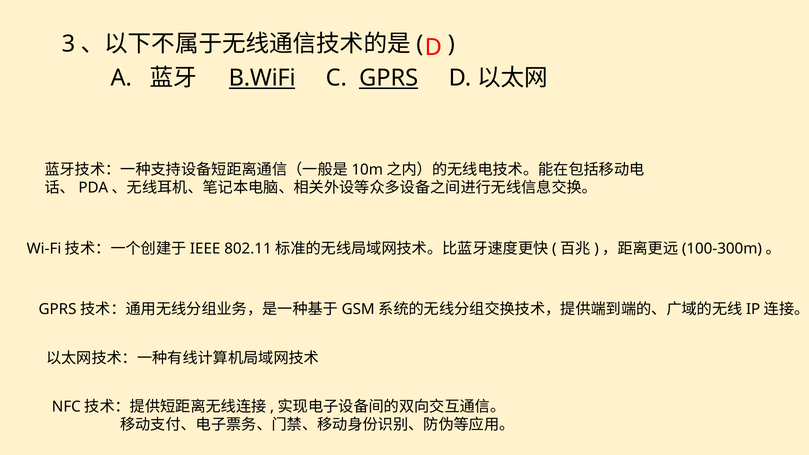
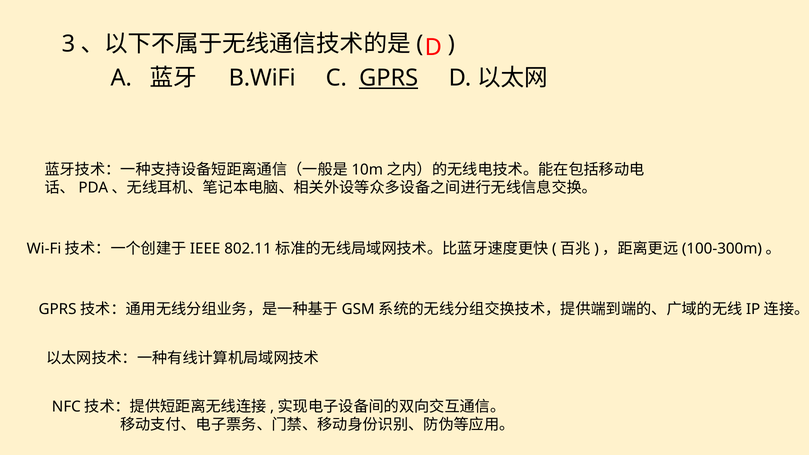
B.WiFi underline: present -> none
